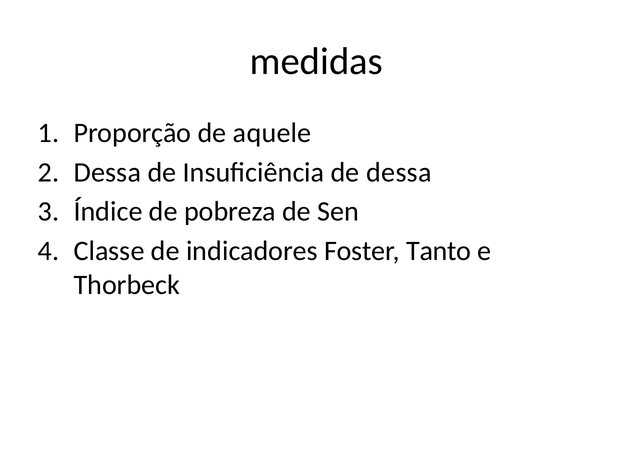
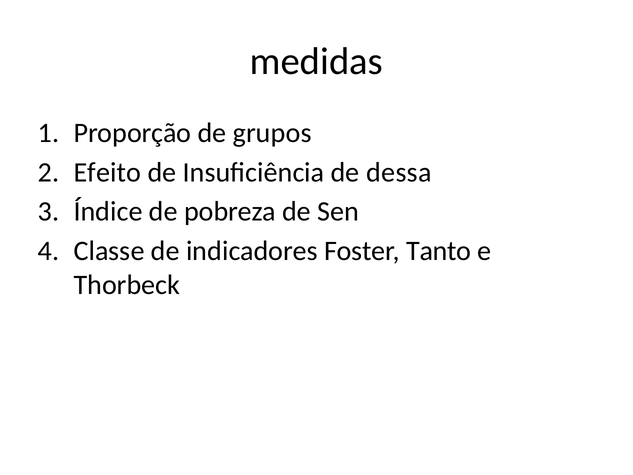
aquele: aquele -> grupos
Dessa at (107, 172): Dessa -> Efeito
